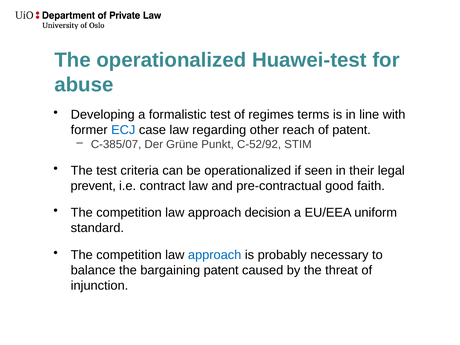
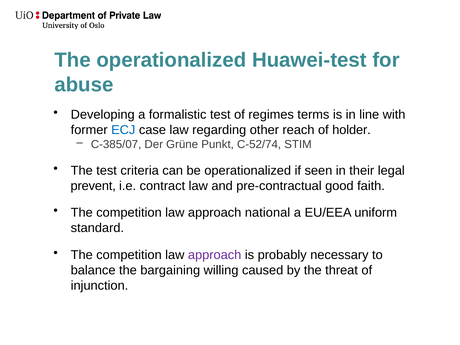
of patent: patent -> holder
C-52/92: C-52/92 -> C-52/74
decision: decision -> national
approach at (215, 255) colour: blue -> purple
bargaining patent: patent -> willing
